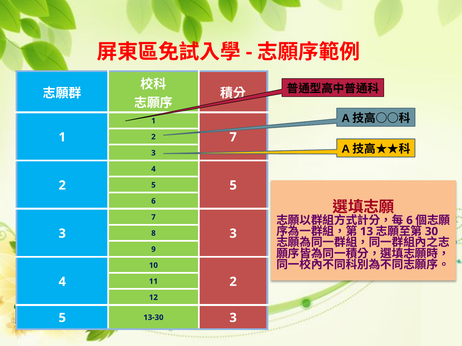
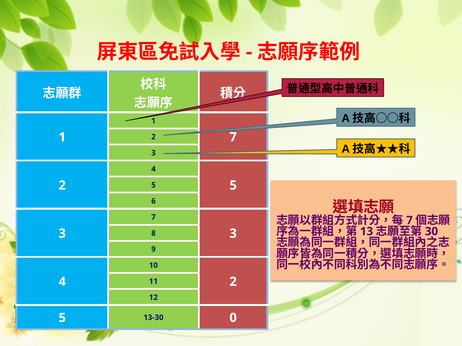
6 at (409, 221): 6 -> 7
13-30 3: 3 -> 0
